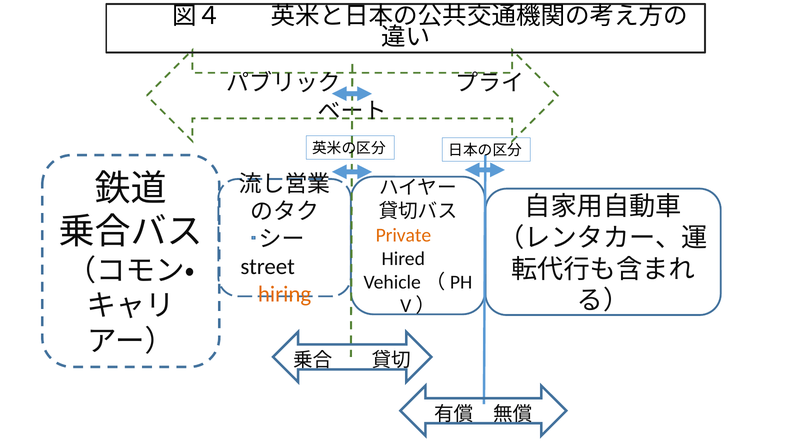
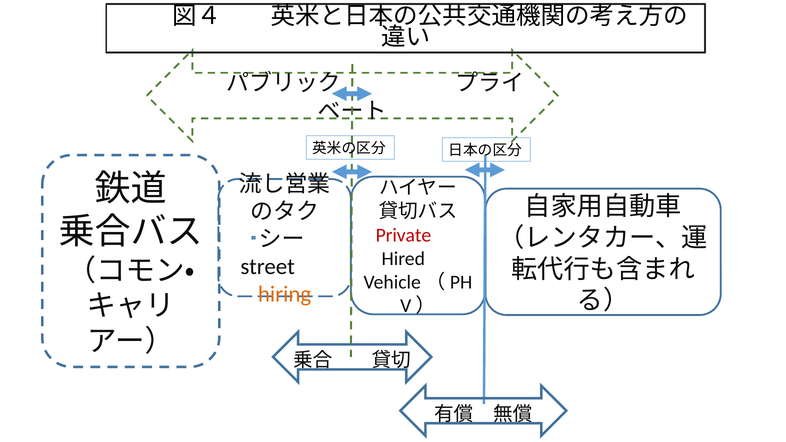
Private colour: orange -> red
